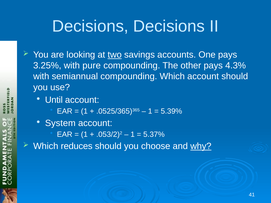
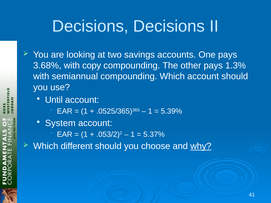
two underline: present -> none
3.25%: 3.25% -> 3.68%
pure: pure -> copy
4.3%: 4.3% -> 1.3%
reduces: reduces -> different
